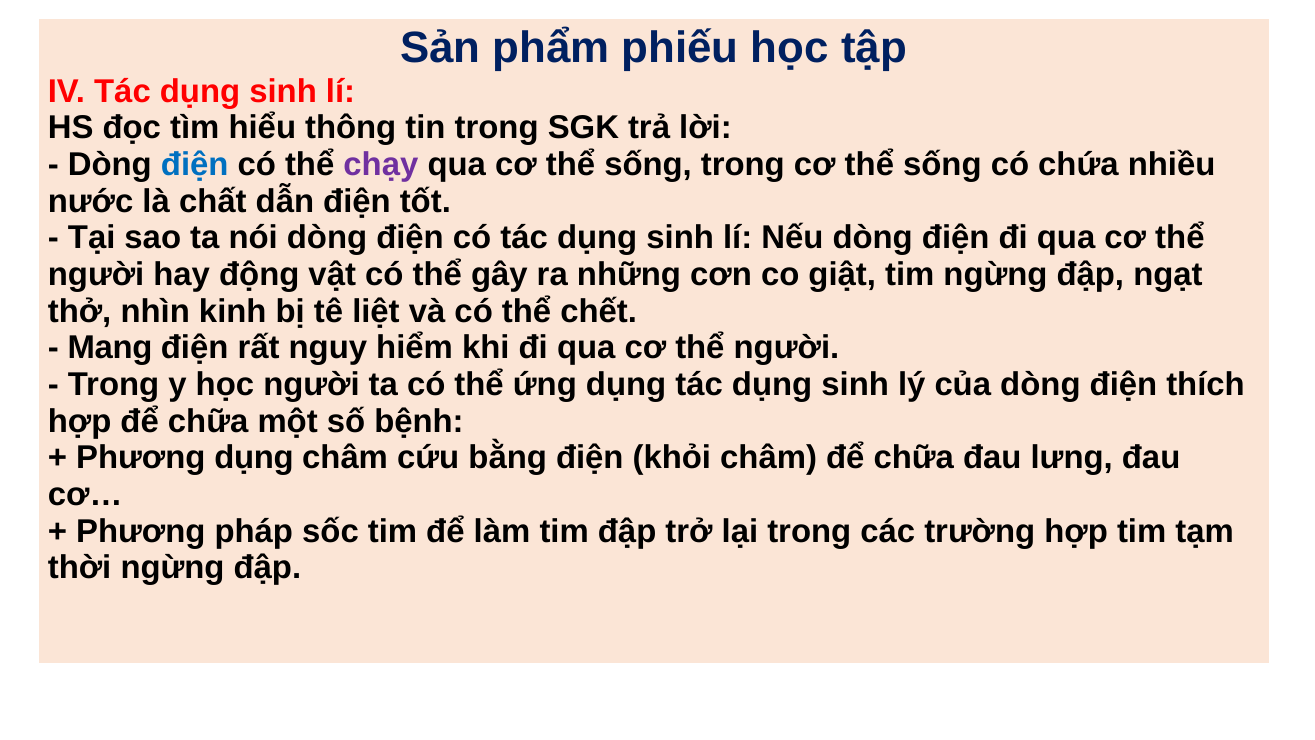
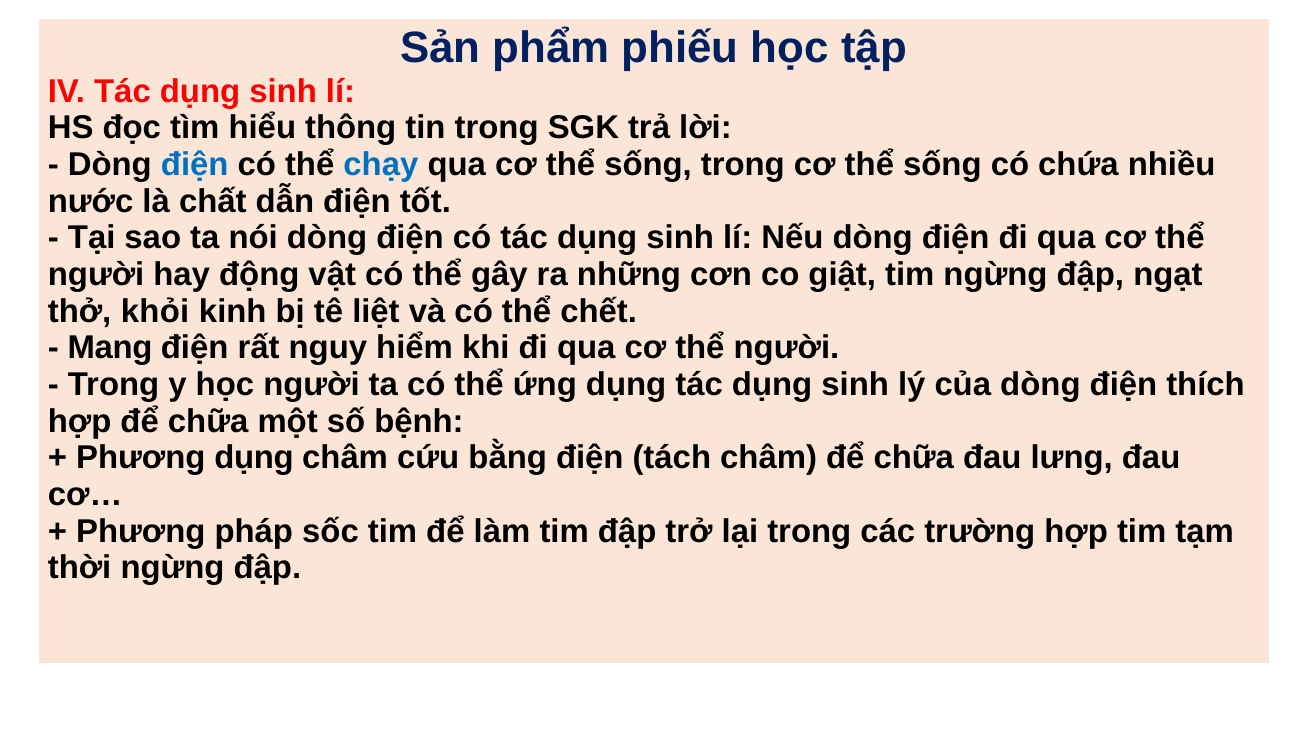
chạy colour: purple -> blue
nhìn: nhìn -> khỏi
khỏi: khỏi -> tách
